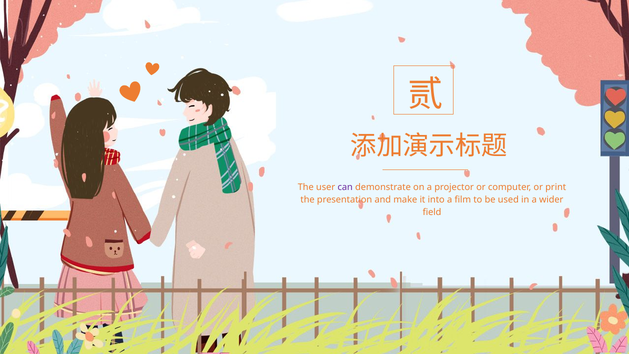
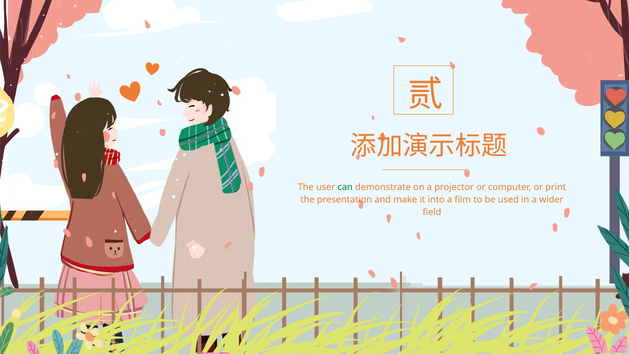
can colour: purple -> green
